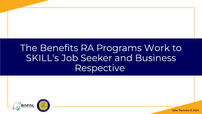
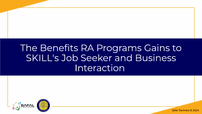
Work: Work -> Gains
Respective: Respective -> Interaction
